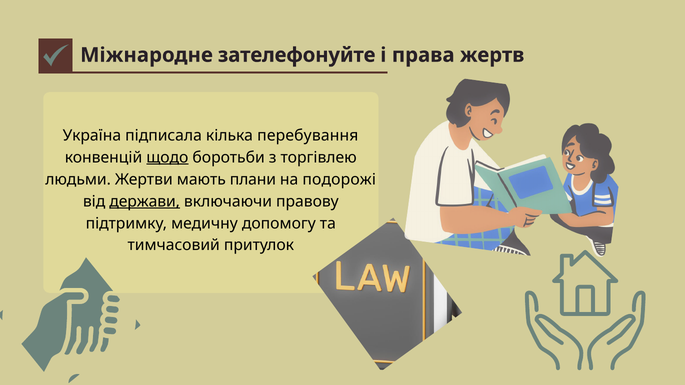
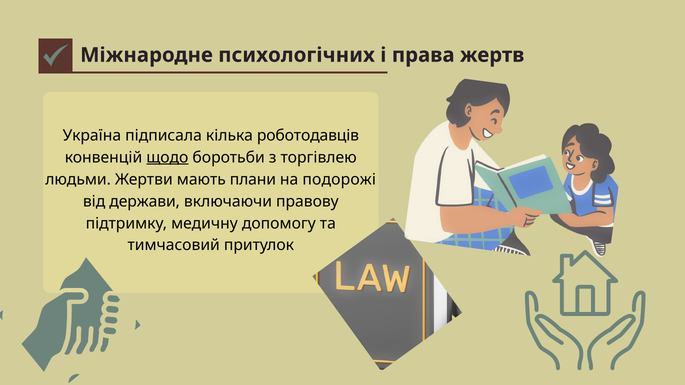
зателефонуйте: зателефонуйте -> психологічних
перебування: перебування -> роботодавців
держави underline: present -> none
